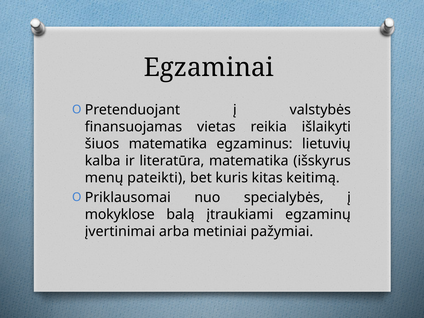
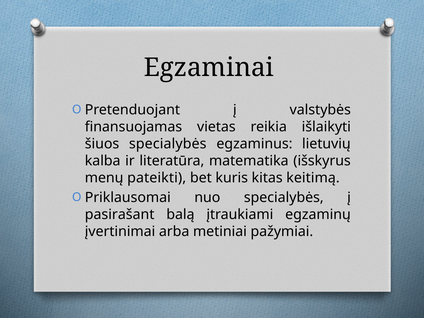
šiuos matematika: matematika -> specialybės
mokyklose: mokyklose -> pasirašant
